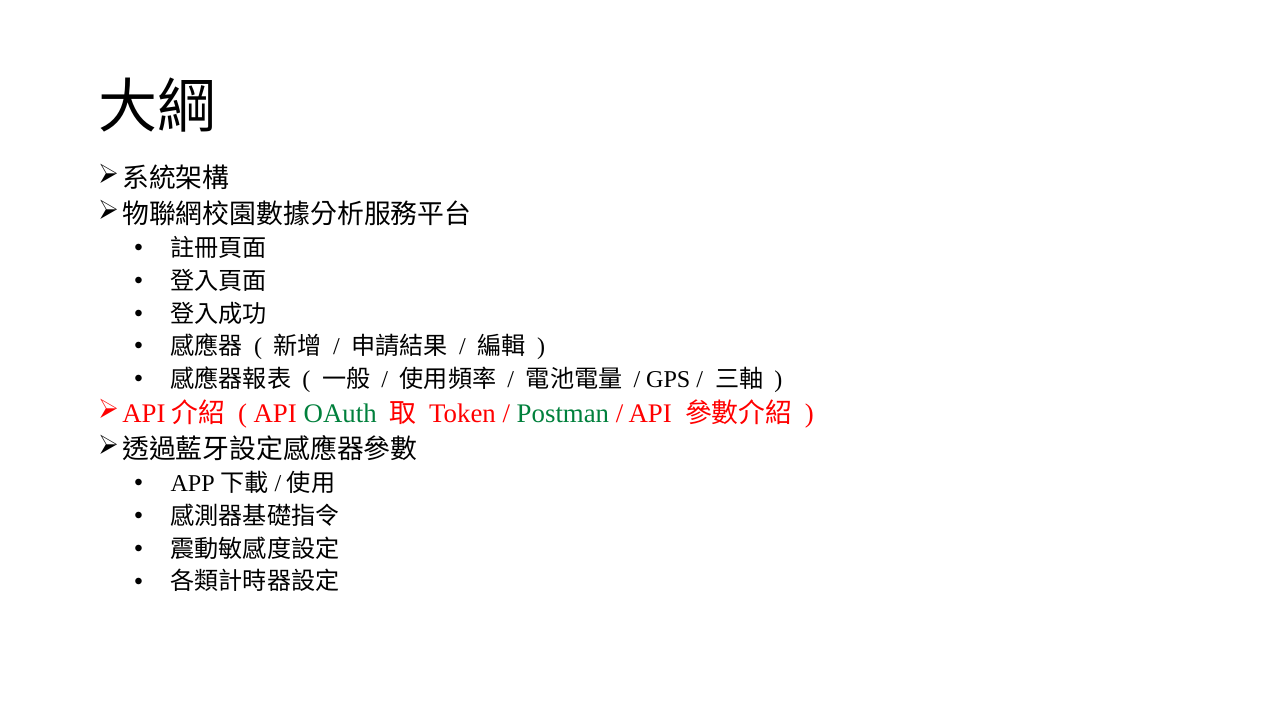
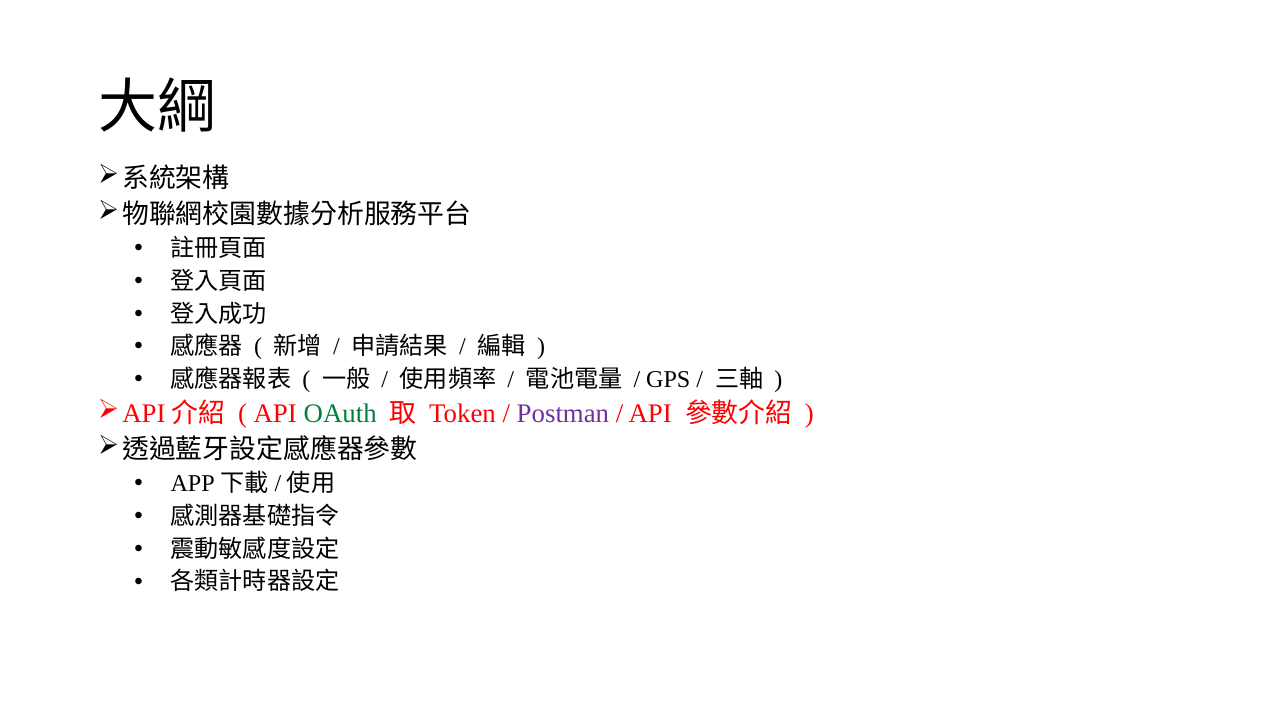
Postman colour: green -> purple
